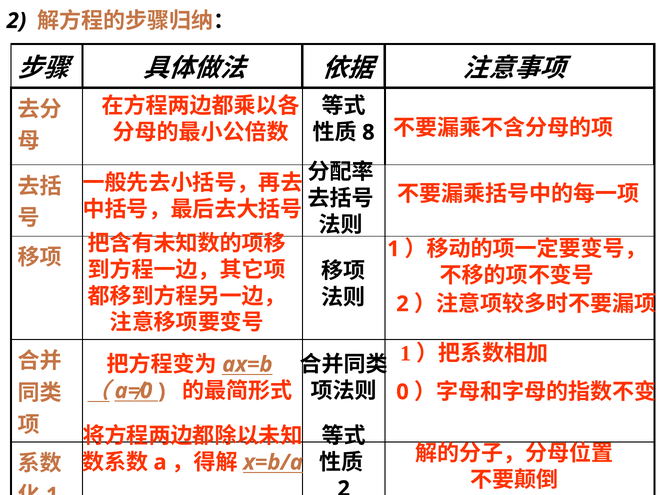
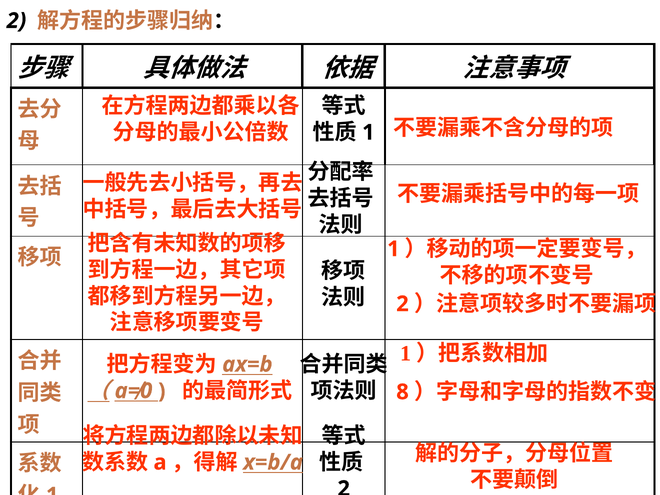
8 at (368, 132): 8 -> 1
0 at (403, 392): 0 -> 8
